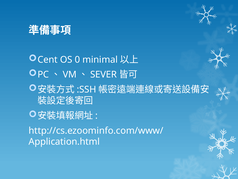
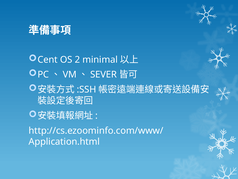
0: 0 -> 2
